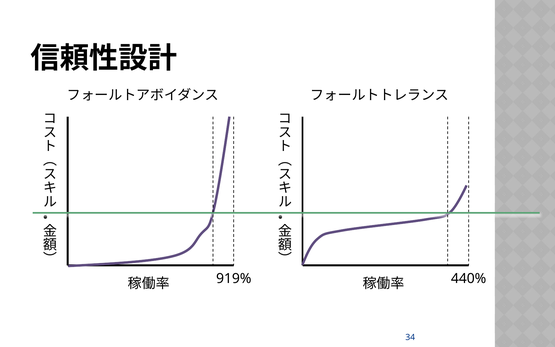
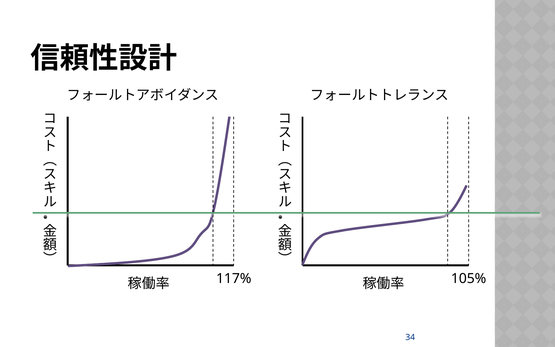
919%: 919% -> 117%
440%: 440% -> 105%
